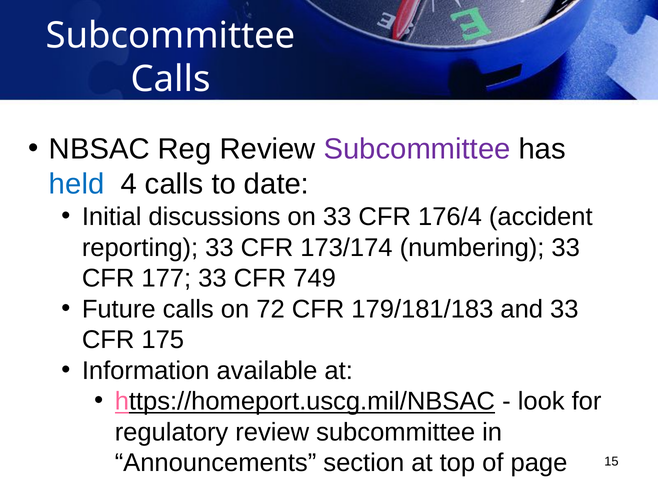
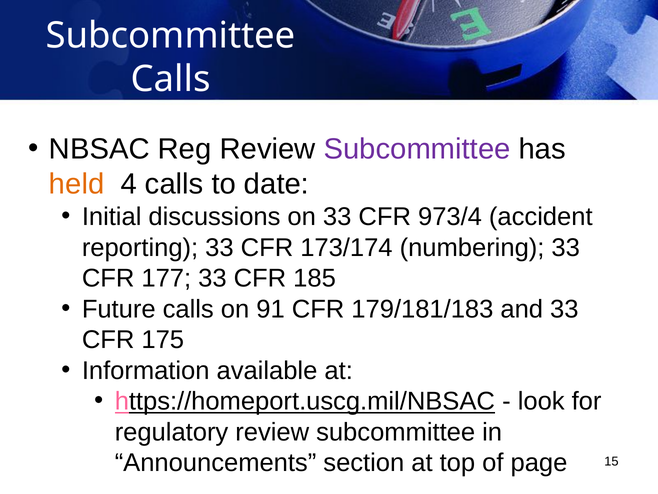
held colour: blue -> orange
176/4: 176/4 -> 973/4
749: 749 -> 185
72: 72 -> 91
